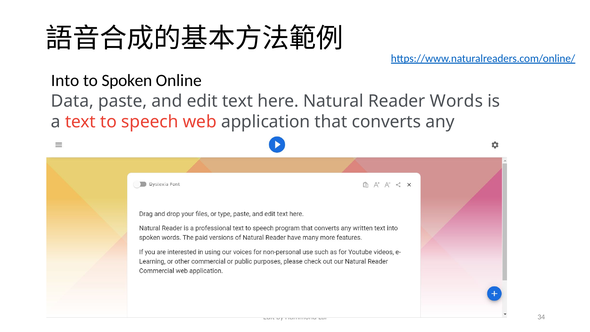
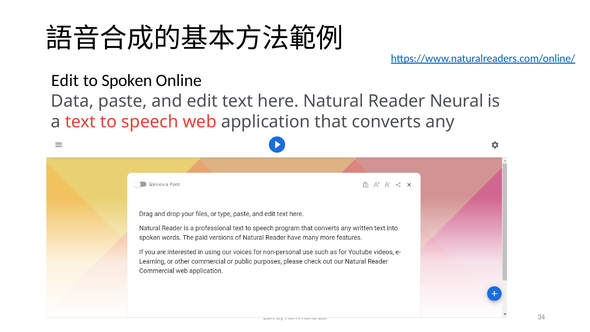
Into at (65, 80): Into -> Edit
Reader Words: Words -> Neural
